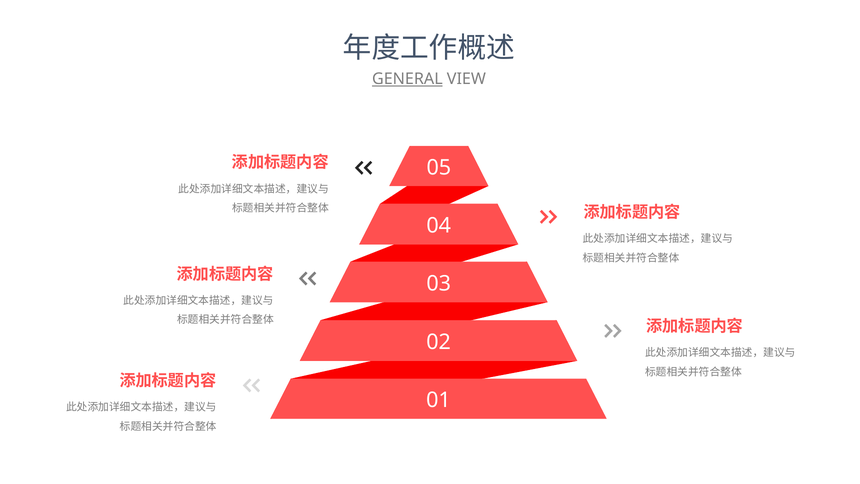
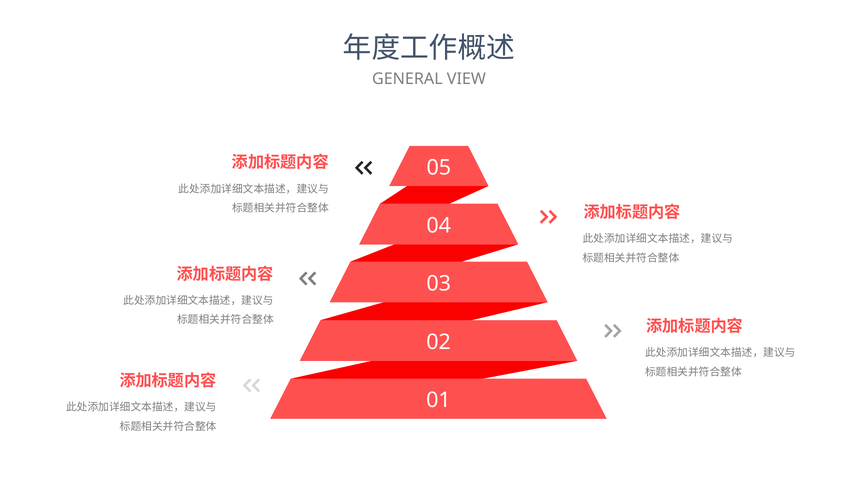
GENERAL underline: present -> none
